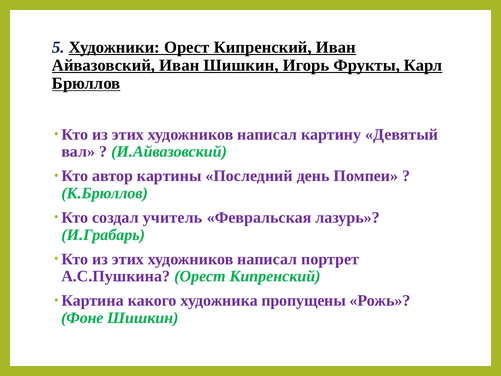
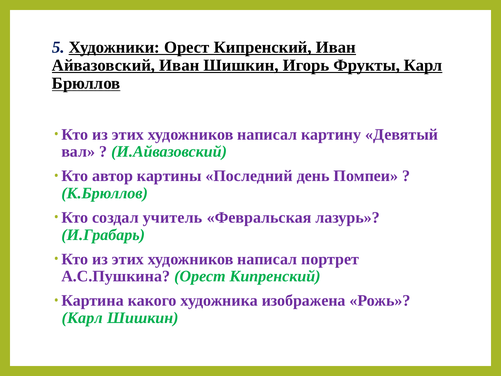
пропущены: пропущены -> изображена
Фоне at (82, 318): Фоне -> Карл
